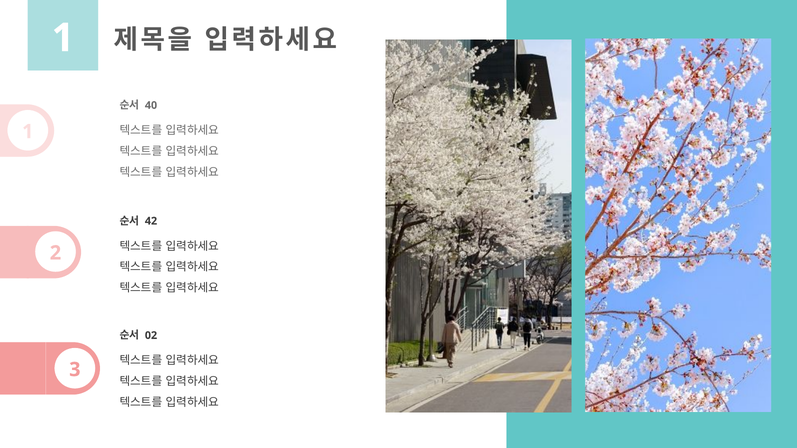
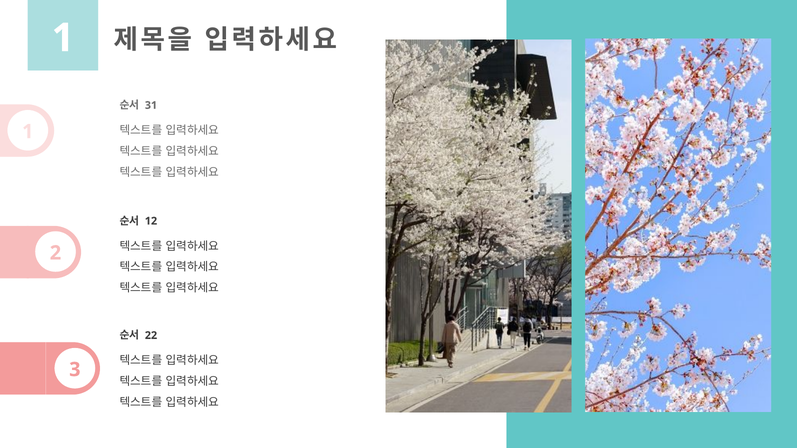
40: 40 -> 31
42: 42 -> 12
02: 02 -> 22
